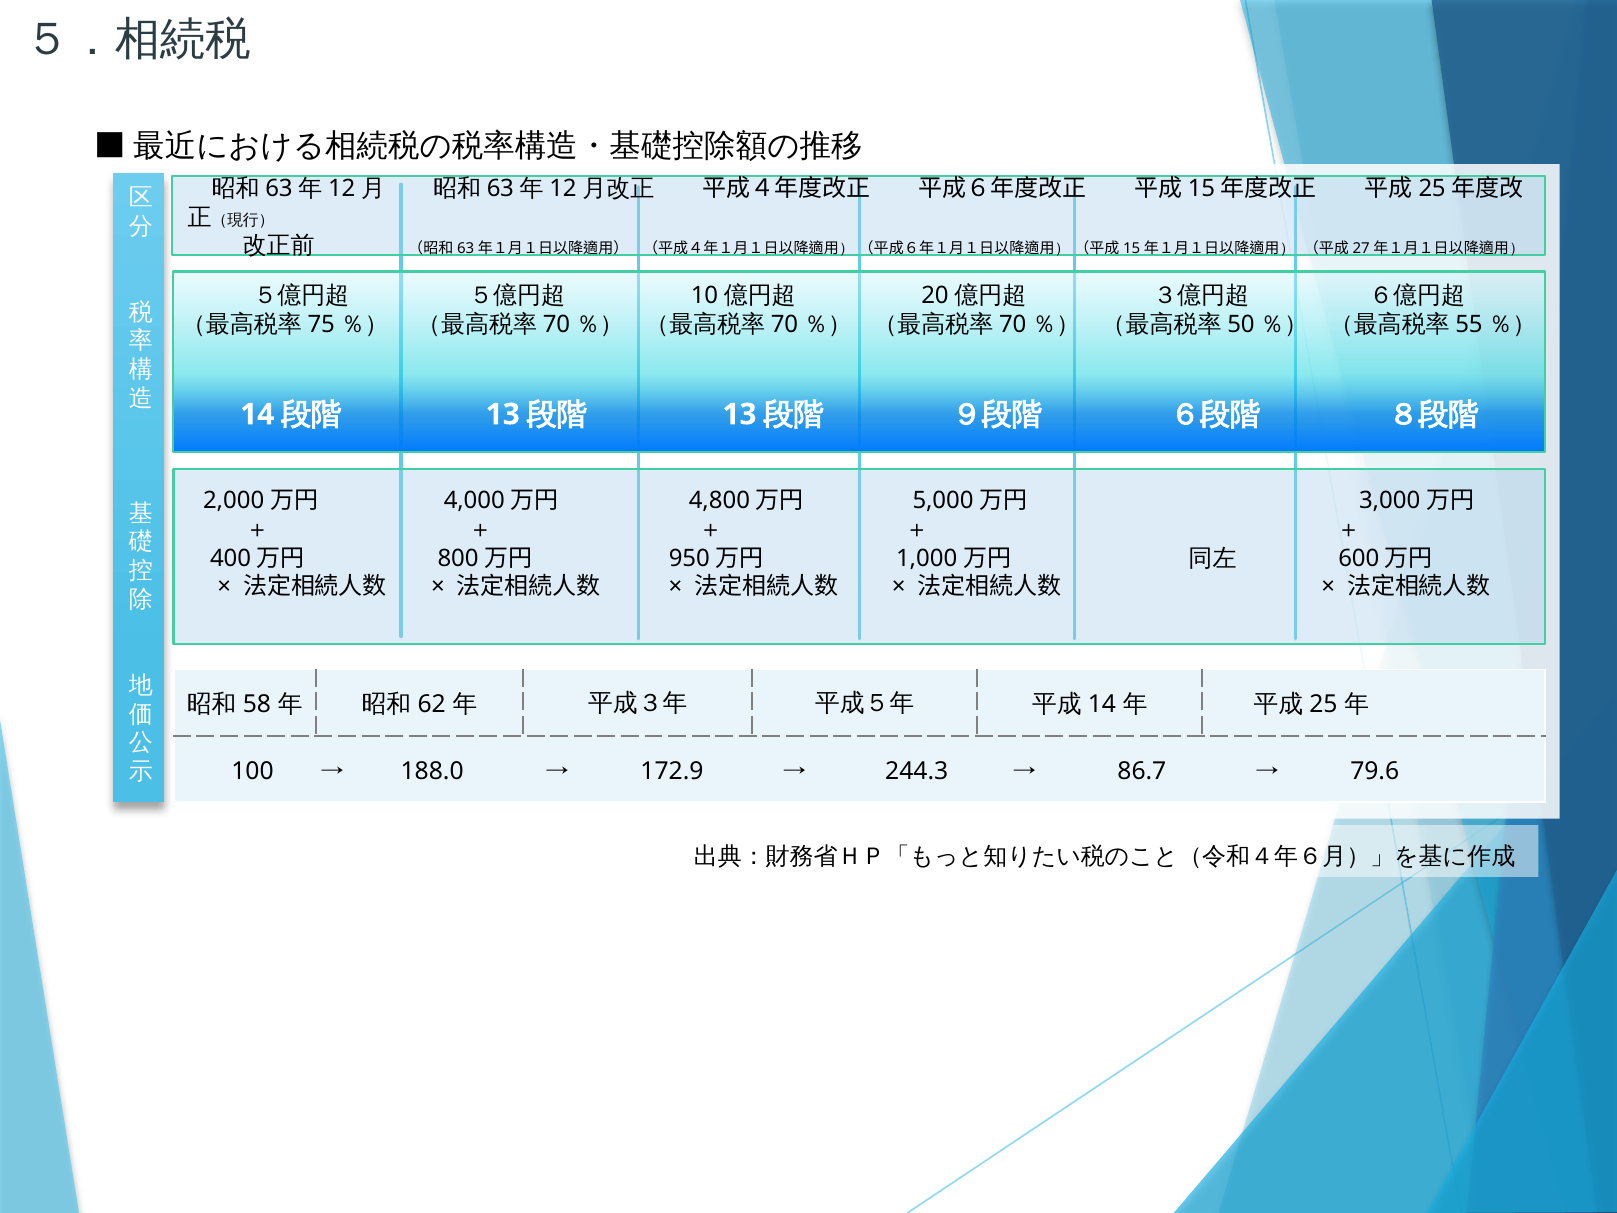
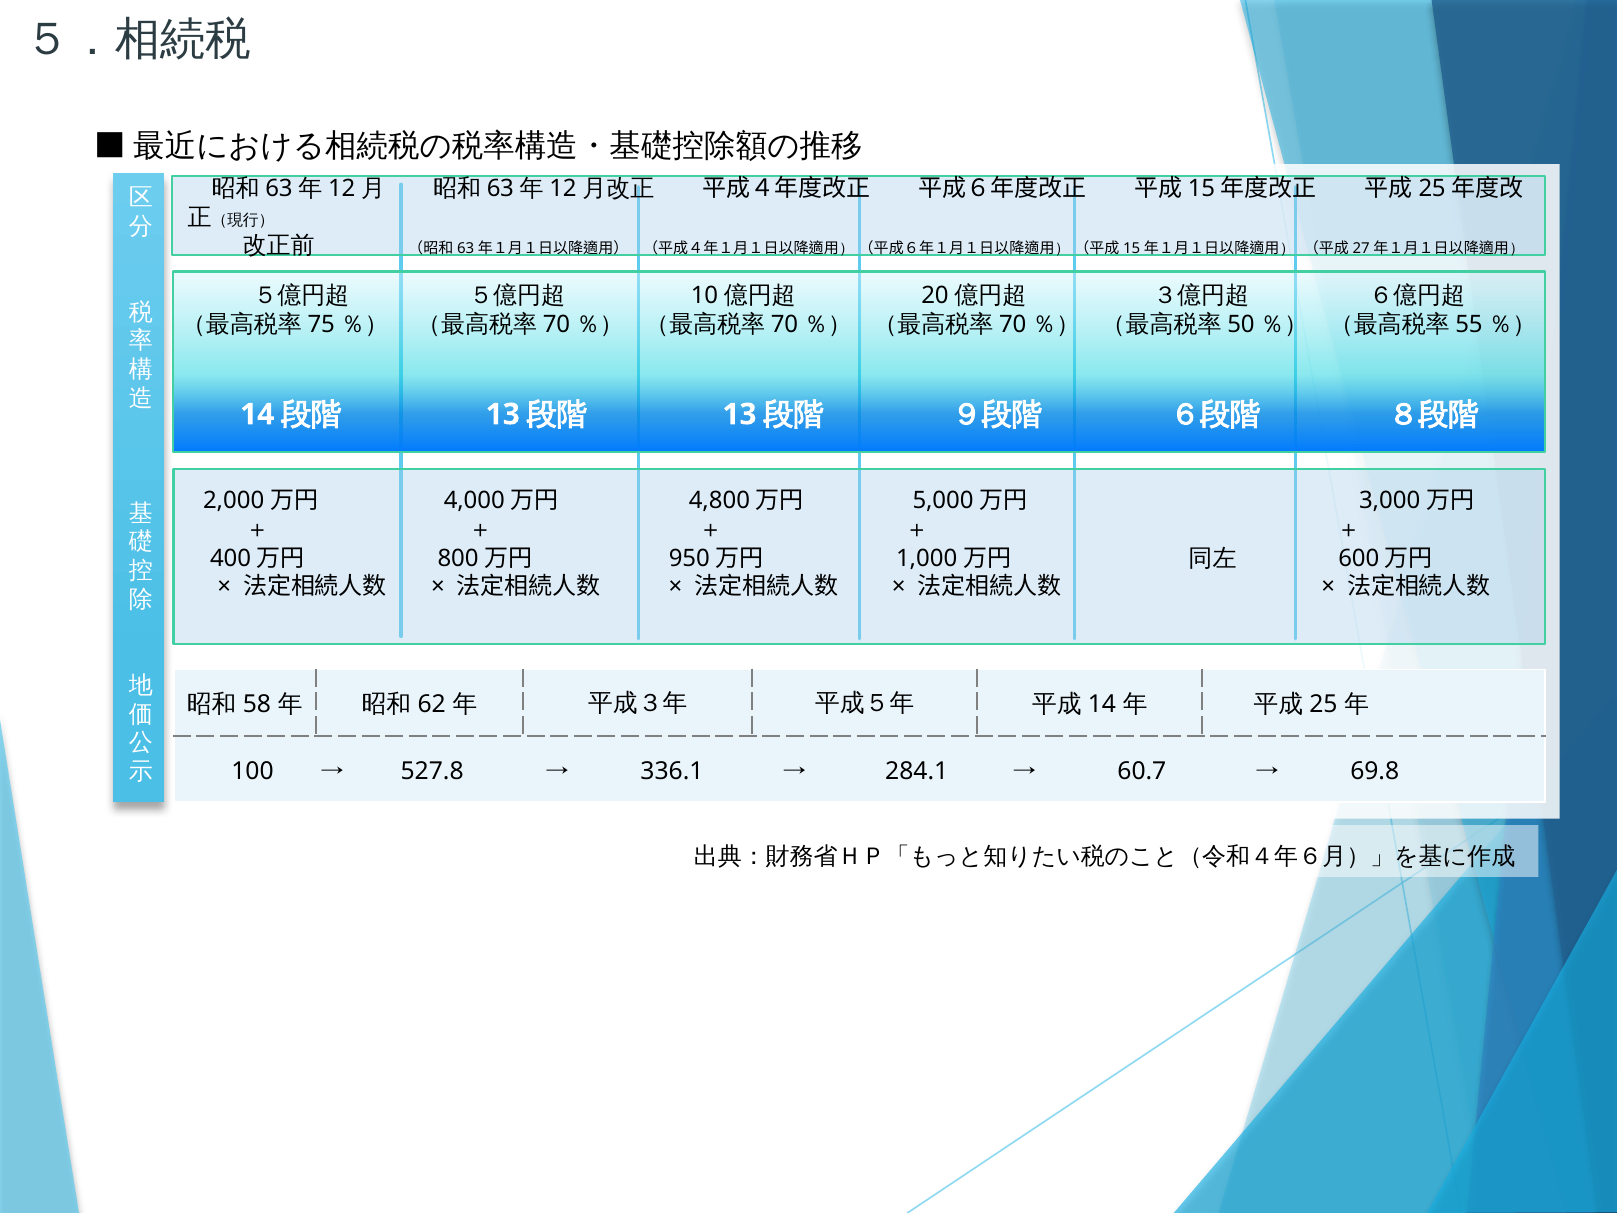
188.0: 188.0 -> 527.8
172.9: 172.9 -> 336.1
244.3: 244.3 -> 284.1
86.7: 86.7 -> 60.7
79.6: 79.6 -> 69.8
